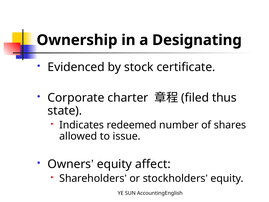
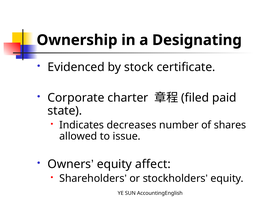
thus: thus -> paid
redeemed: redeemed -> decreases
